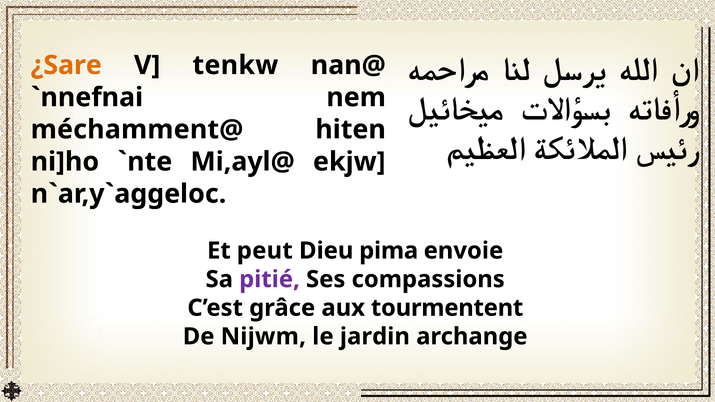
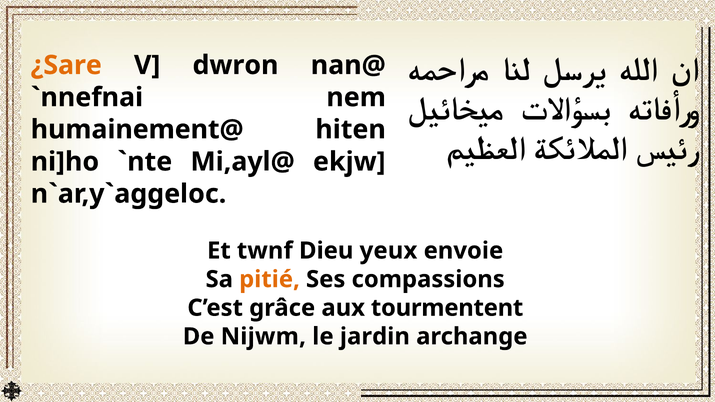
tenkw: tenkw -> dwron
méchamment@: méchamment@ -> humainement@
peut: peut -> twnf
pima: pima -> yeux
pitié colour: purple -> orange
